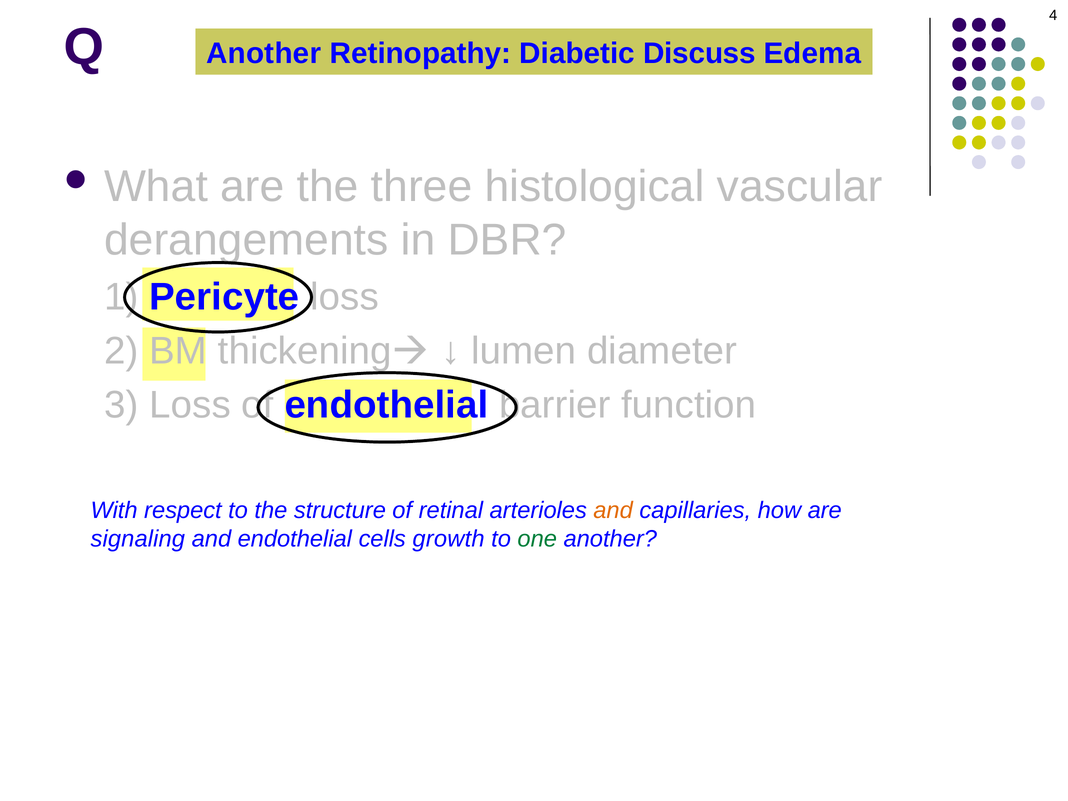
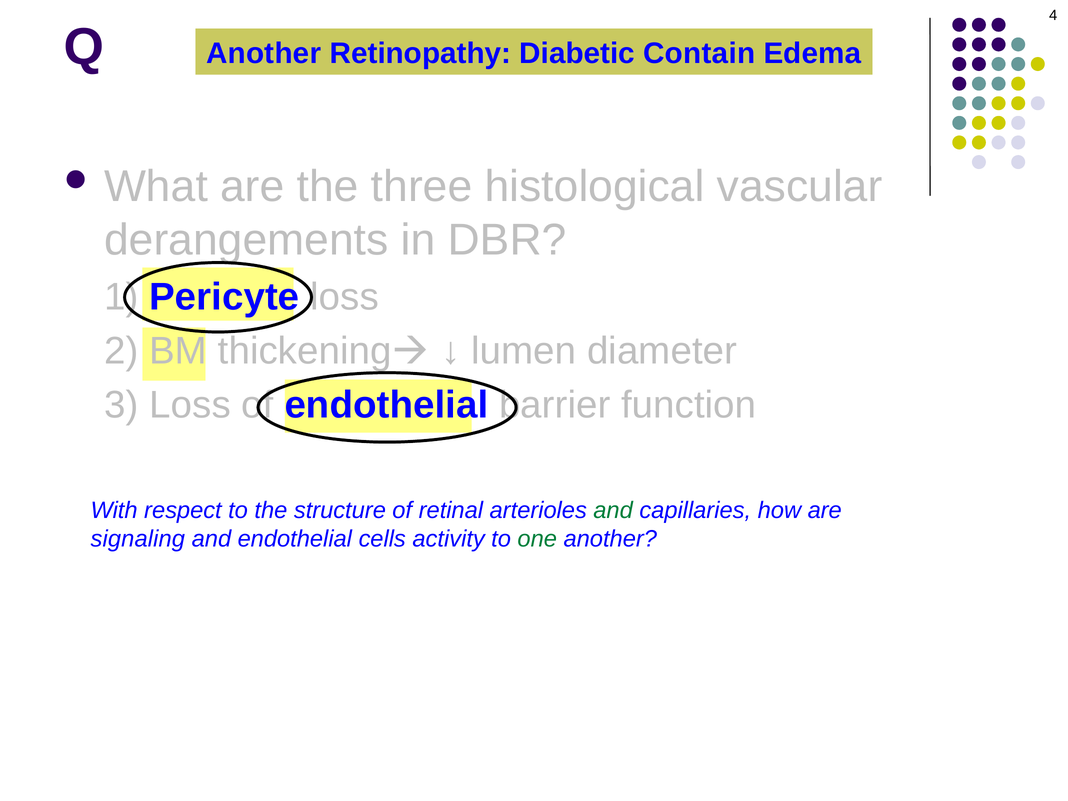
Discuss: Discuss -> Contain
and at (613, 511) colour: orange -> green
growth: growth -> activity
